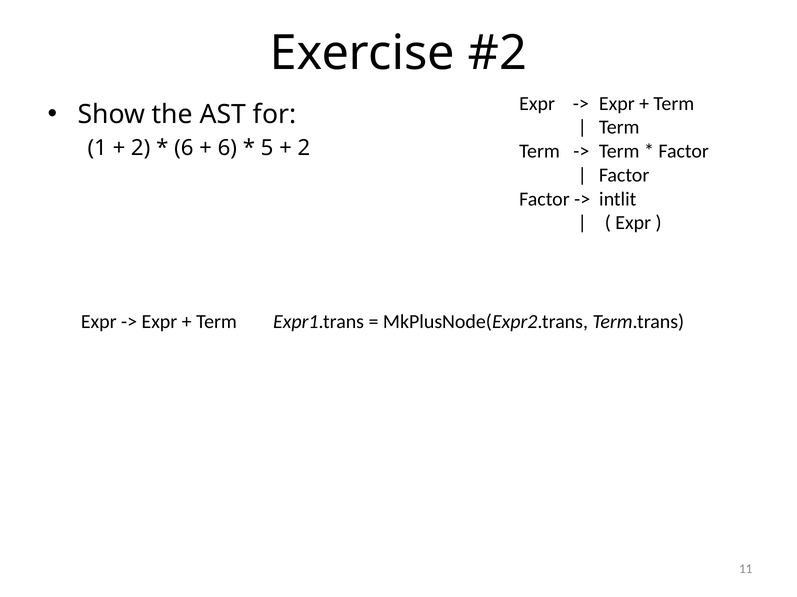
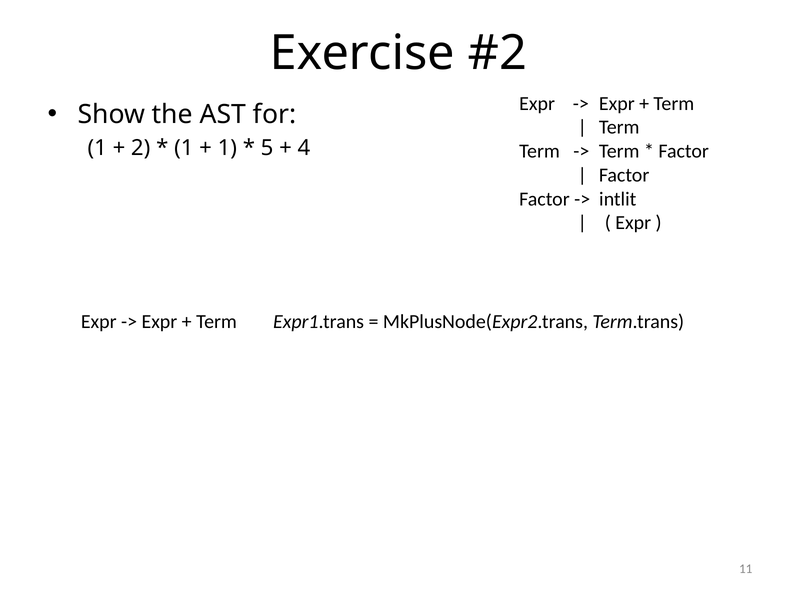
6 at (184, 148): 6 -> 1
6 at (227, 148): 6 -> 1
2 at (304, 148): 2 -> 4
